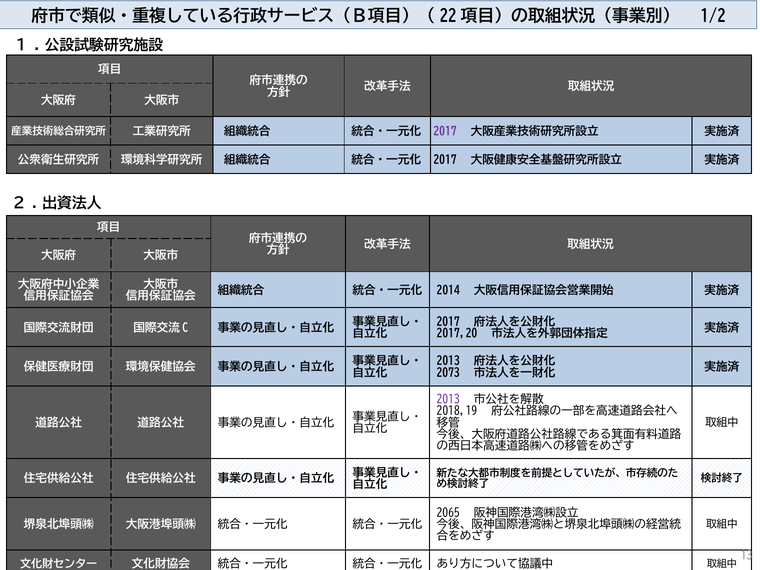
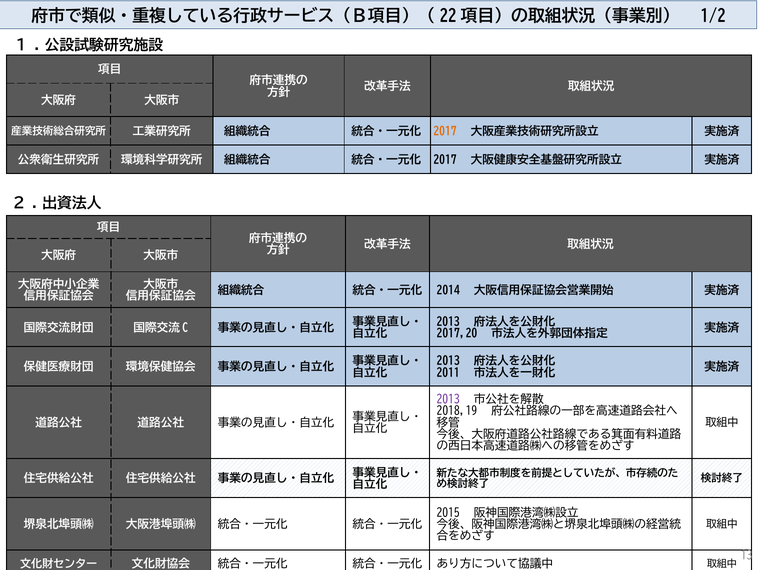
2017 at (445, 131) colour: purple -> orange
2017 at (448, 322): 2017 -> 2013
2073: 2073 -> 2011
2065: 2065 -> 2015
